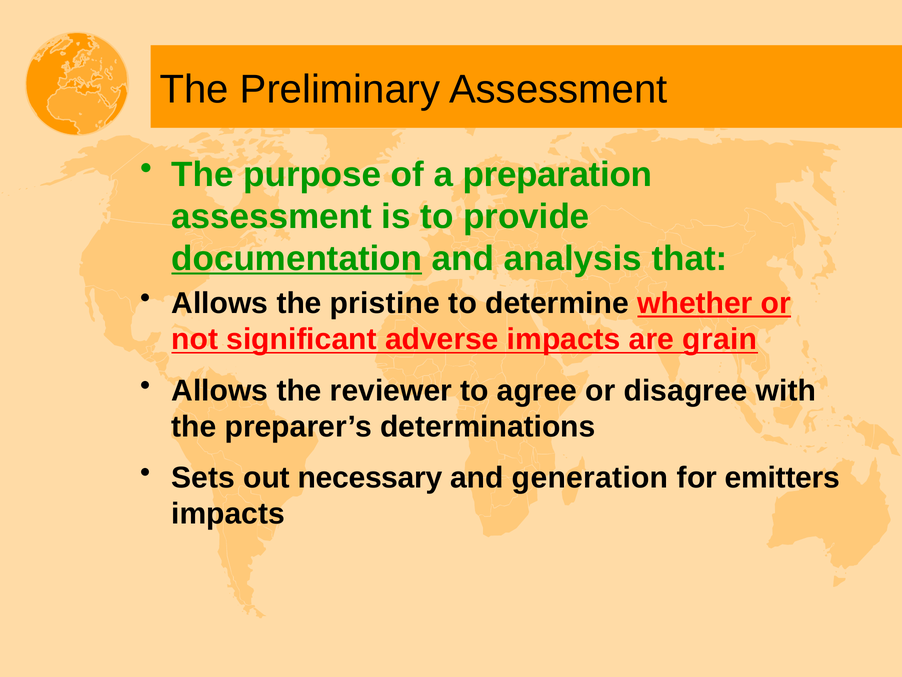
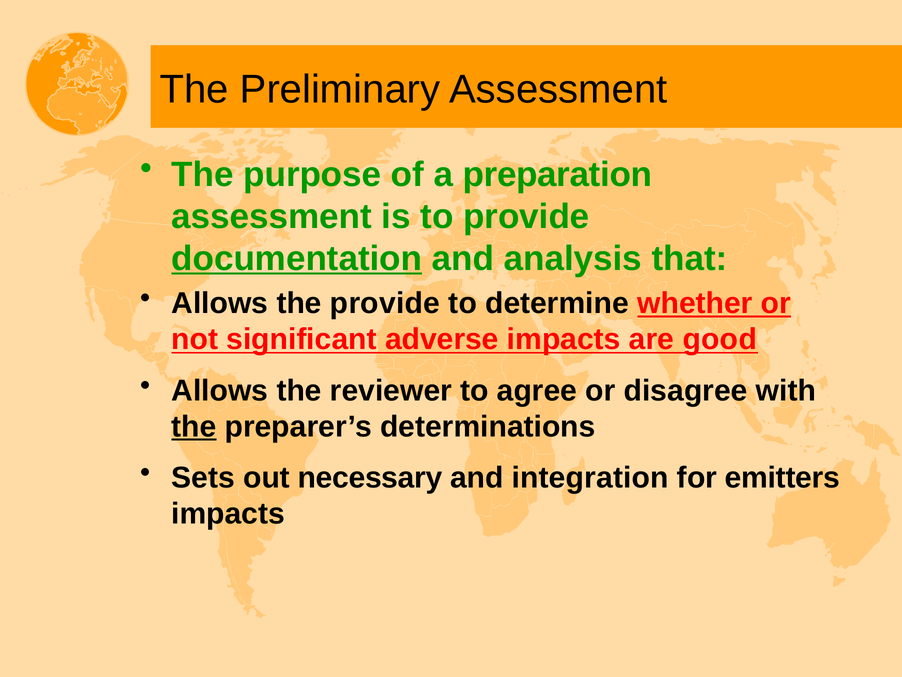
the pristine: pristine -> provide
grain: grain -> good
the at (194, 426) underline: none -> present
generation: generation -> integration
